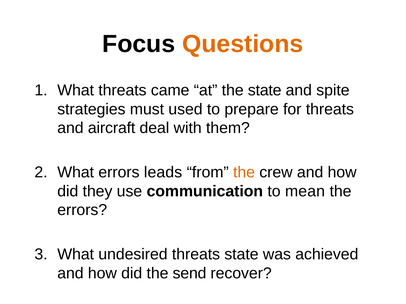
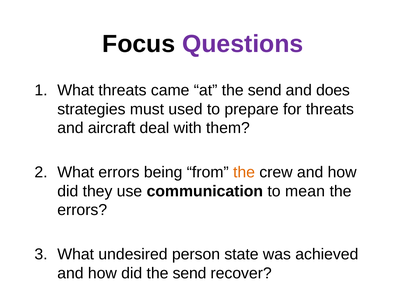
Questions colour: orange -> purple
at the state: state -> send
spite: spite -> does
leads: leads -> being
undesired threats: threats -> person
